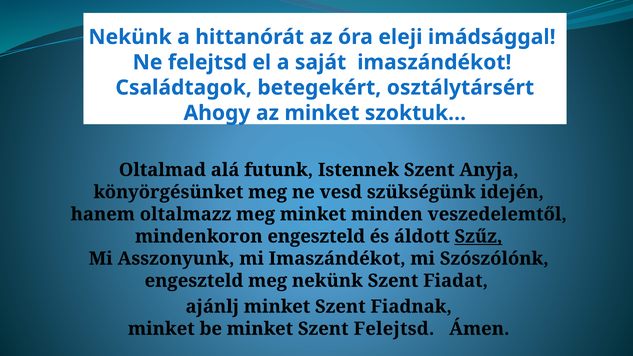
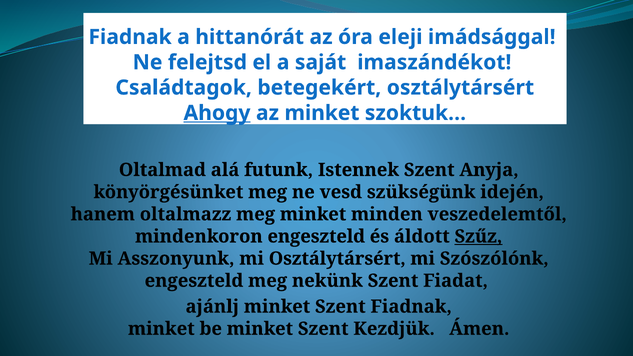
Nekünk at (130, 37): Nekünk -> Fiadnak
Ahogy underline: none -> present
mi Imaszándékot: Imaszándékot -> Osztálytársért
Szent Felejtsd: Felejtsd -> Kezdjük
